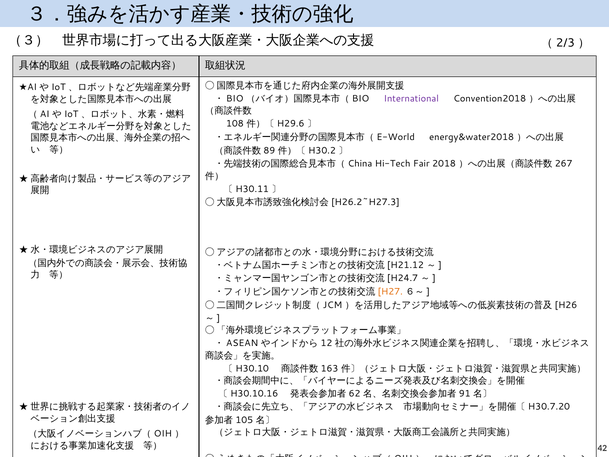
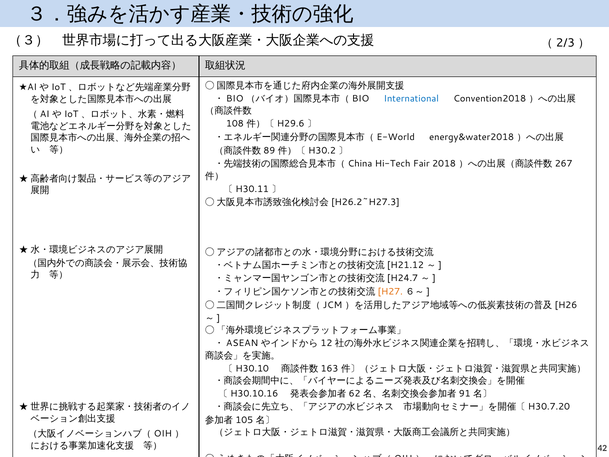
International colour: purple -> blue
